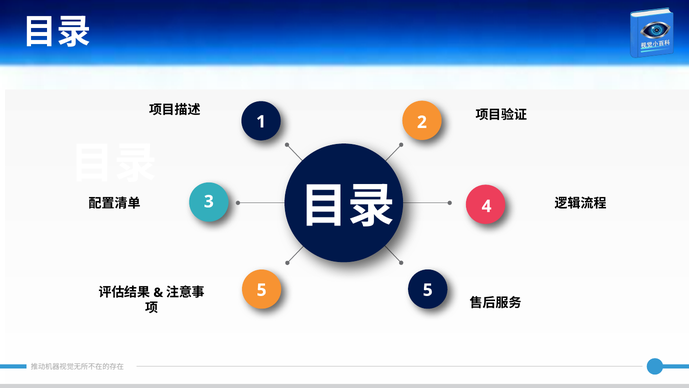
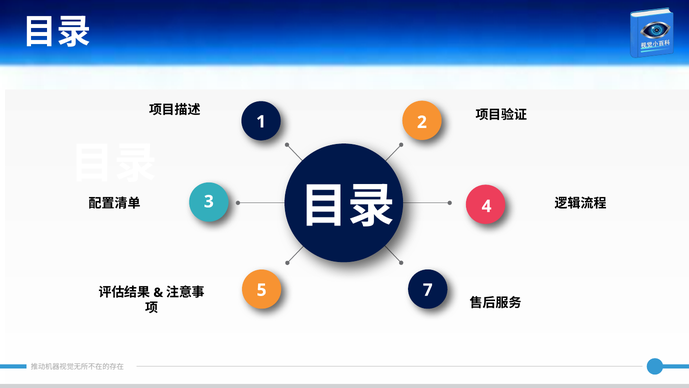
5 5: 5 -> 7
